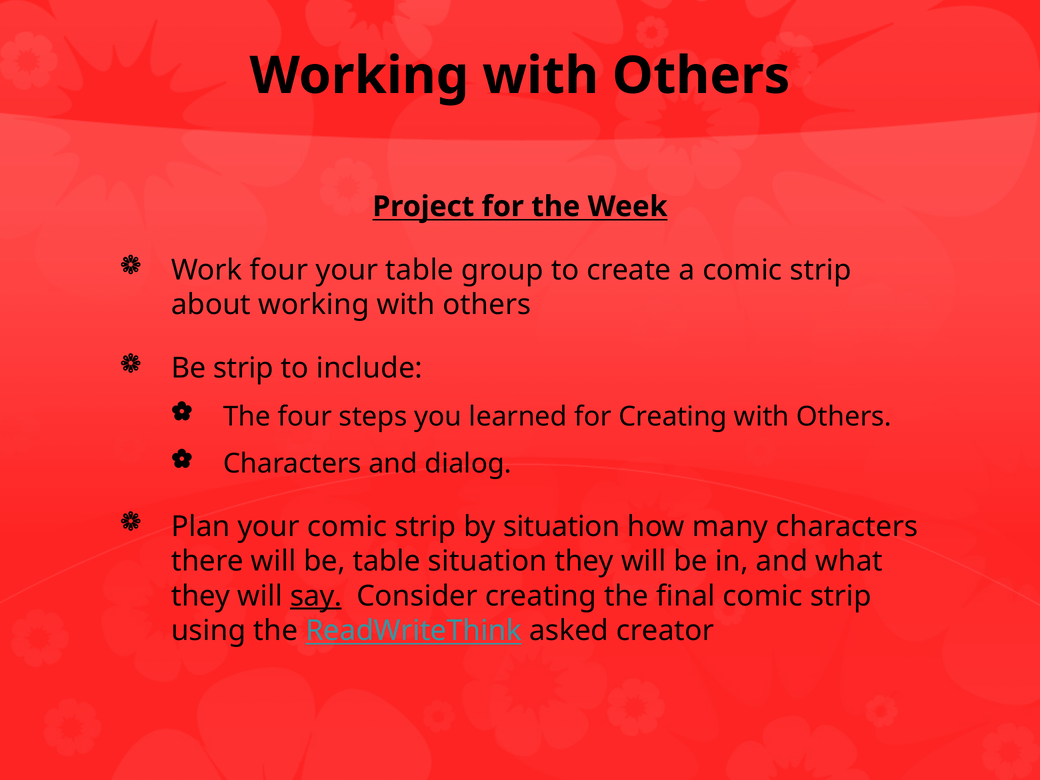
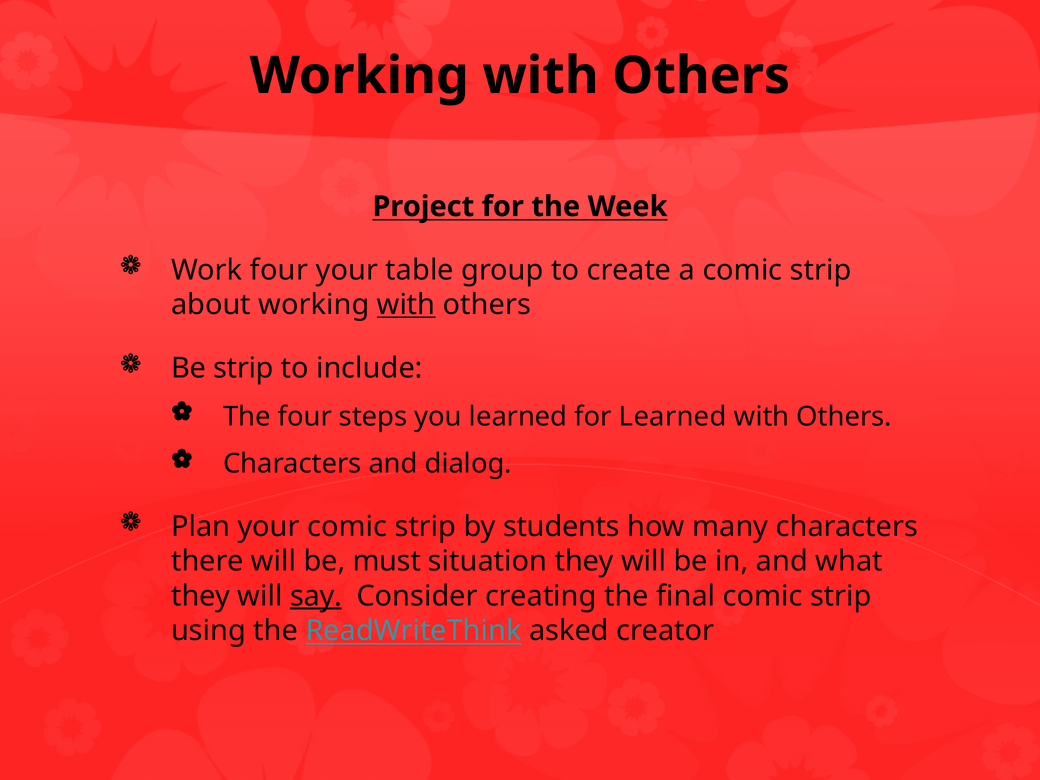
with at (406, 305) underline: none -> present
for Creating: Creating -> Learned
by situation: situation -> students
be table: table -> must
